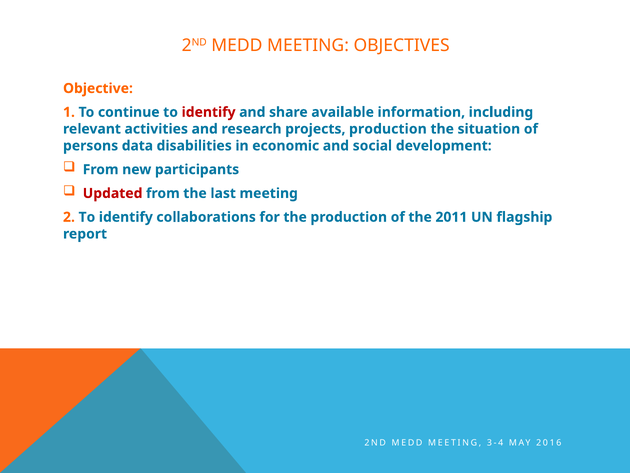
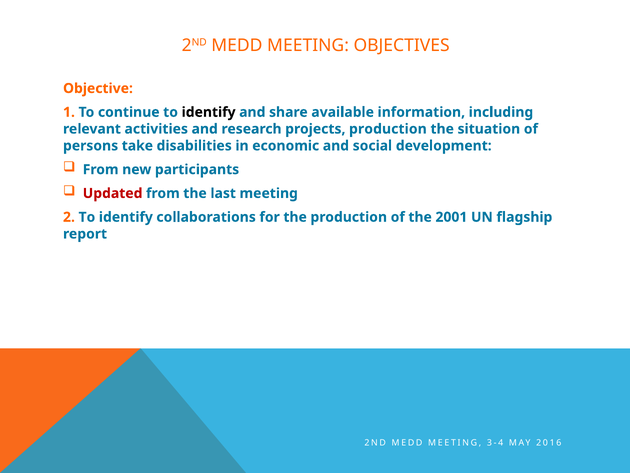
identify at (209, 112) colour: red -> black
data: data -> take
2011: 2011 -> 2001
